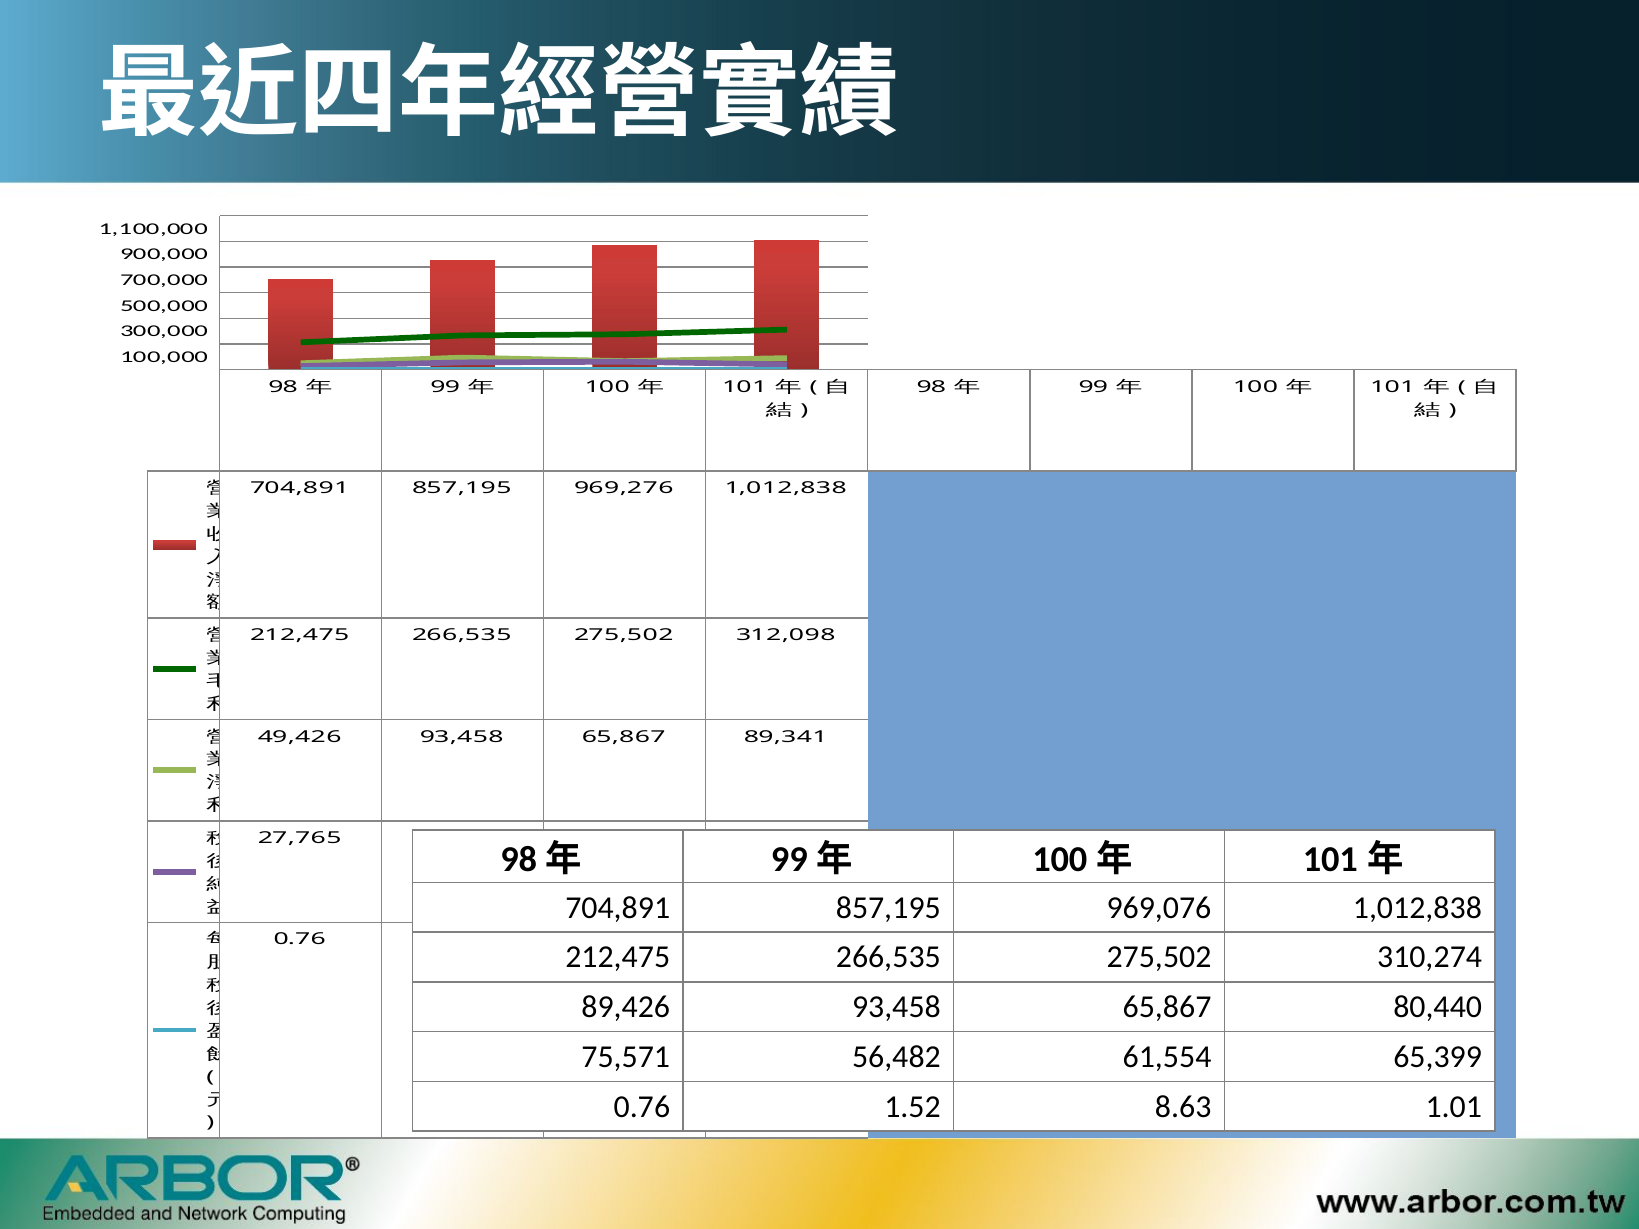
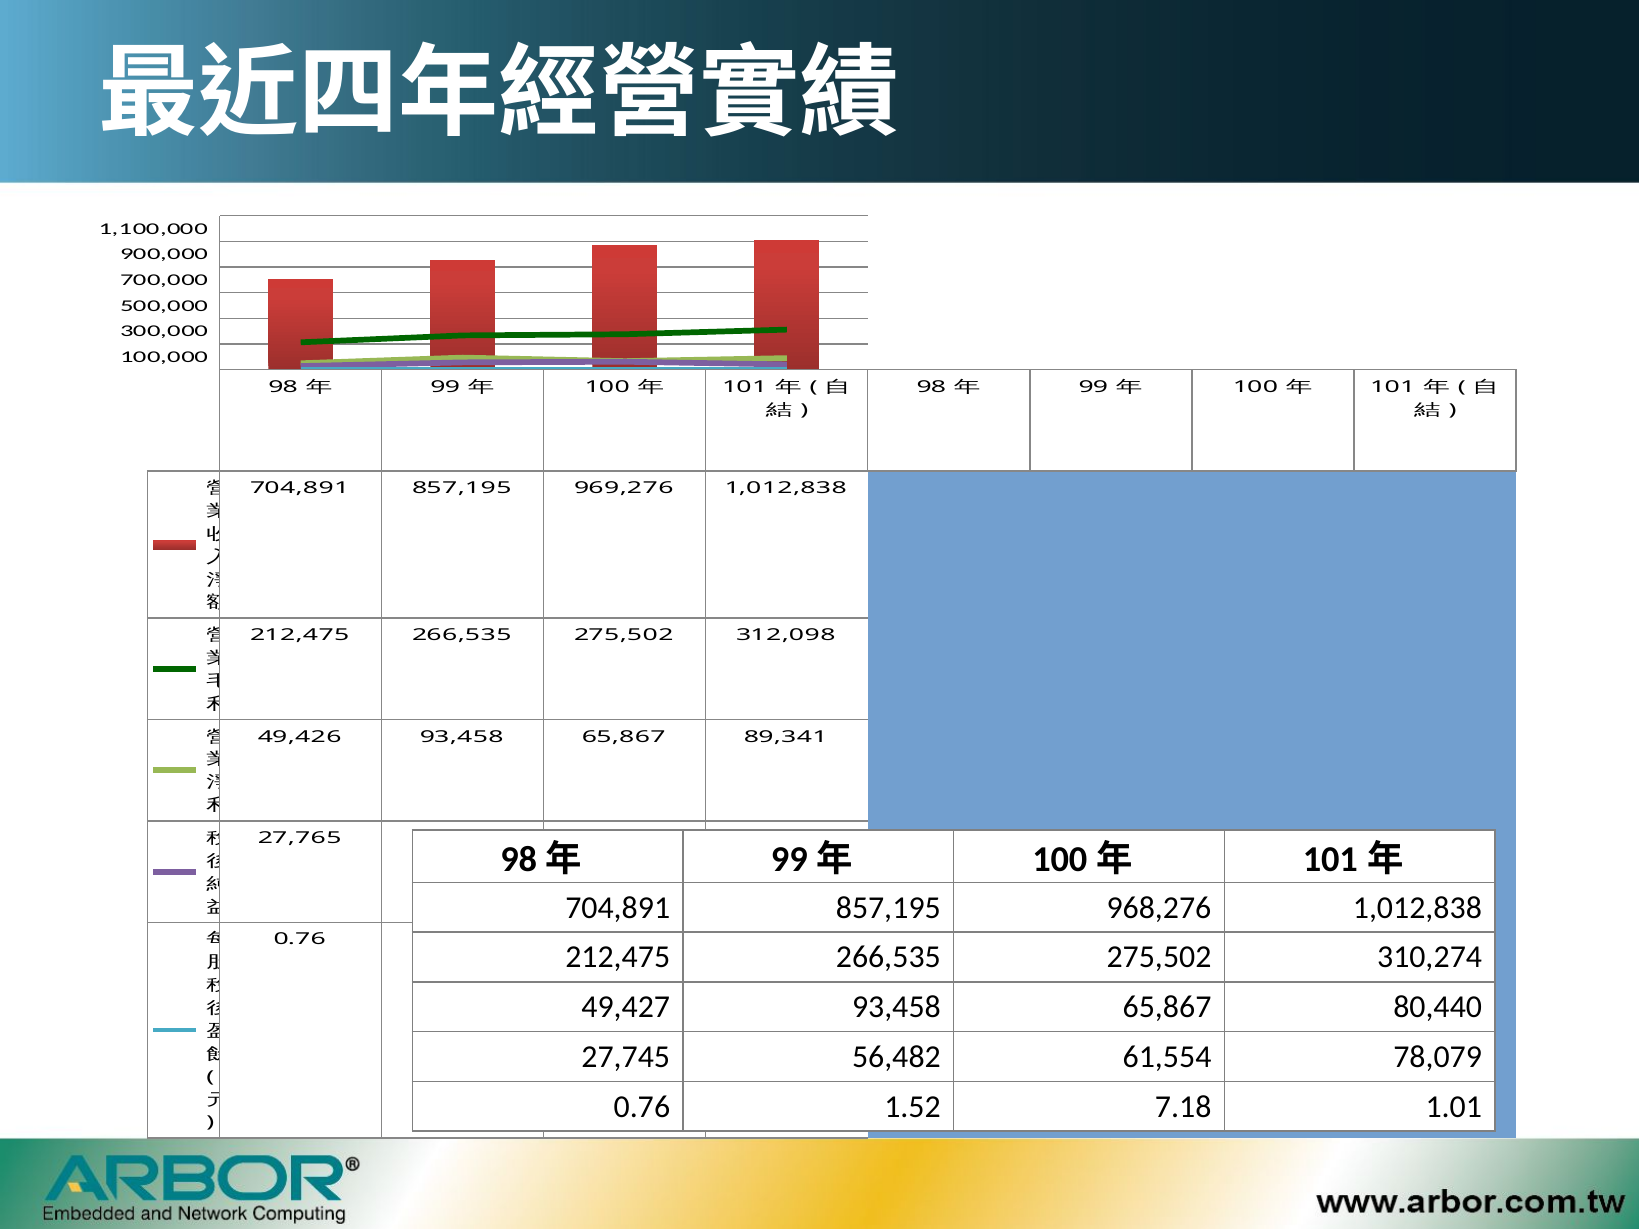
969,076: 969,076 -> 968,276
89,426: 89,426 -> 49,427
75,571: 75,571 -> 27,745
65,399: 65,399 -> 78,079
8.63: 8.63 -> 7.18
